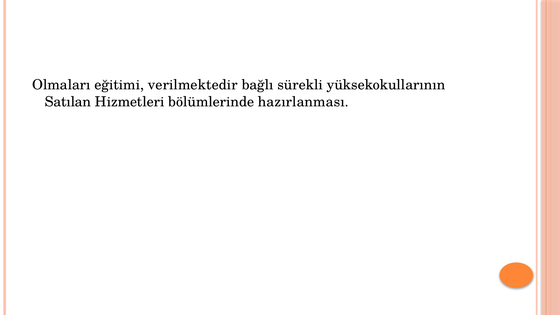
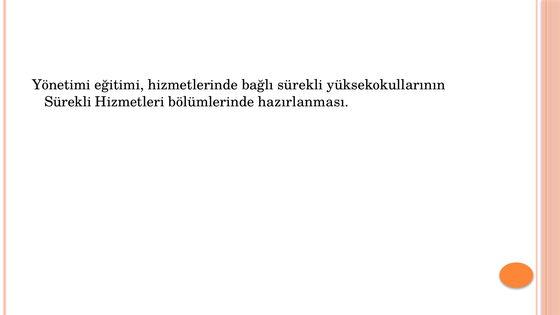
Olmaları: Olmaları -> Yönetimi
verilmektedir: verilmektedir -> hizmetlerinde
Satılan at (68, 102): Satılan -> Sürekli
